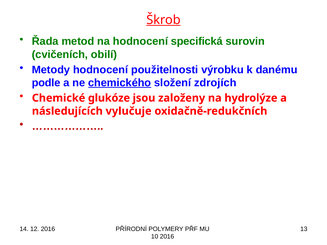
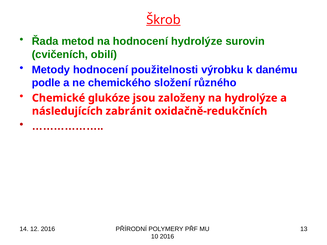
hodnocení specifická: specifická -> hydrolýze
chemického underline: present -> none
zdrojích: zdrojích -> různého
vylučuje: vylučuje -> zabránit
